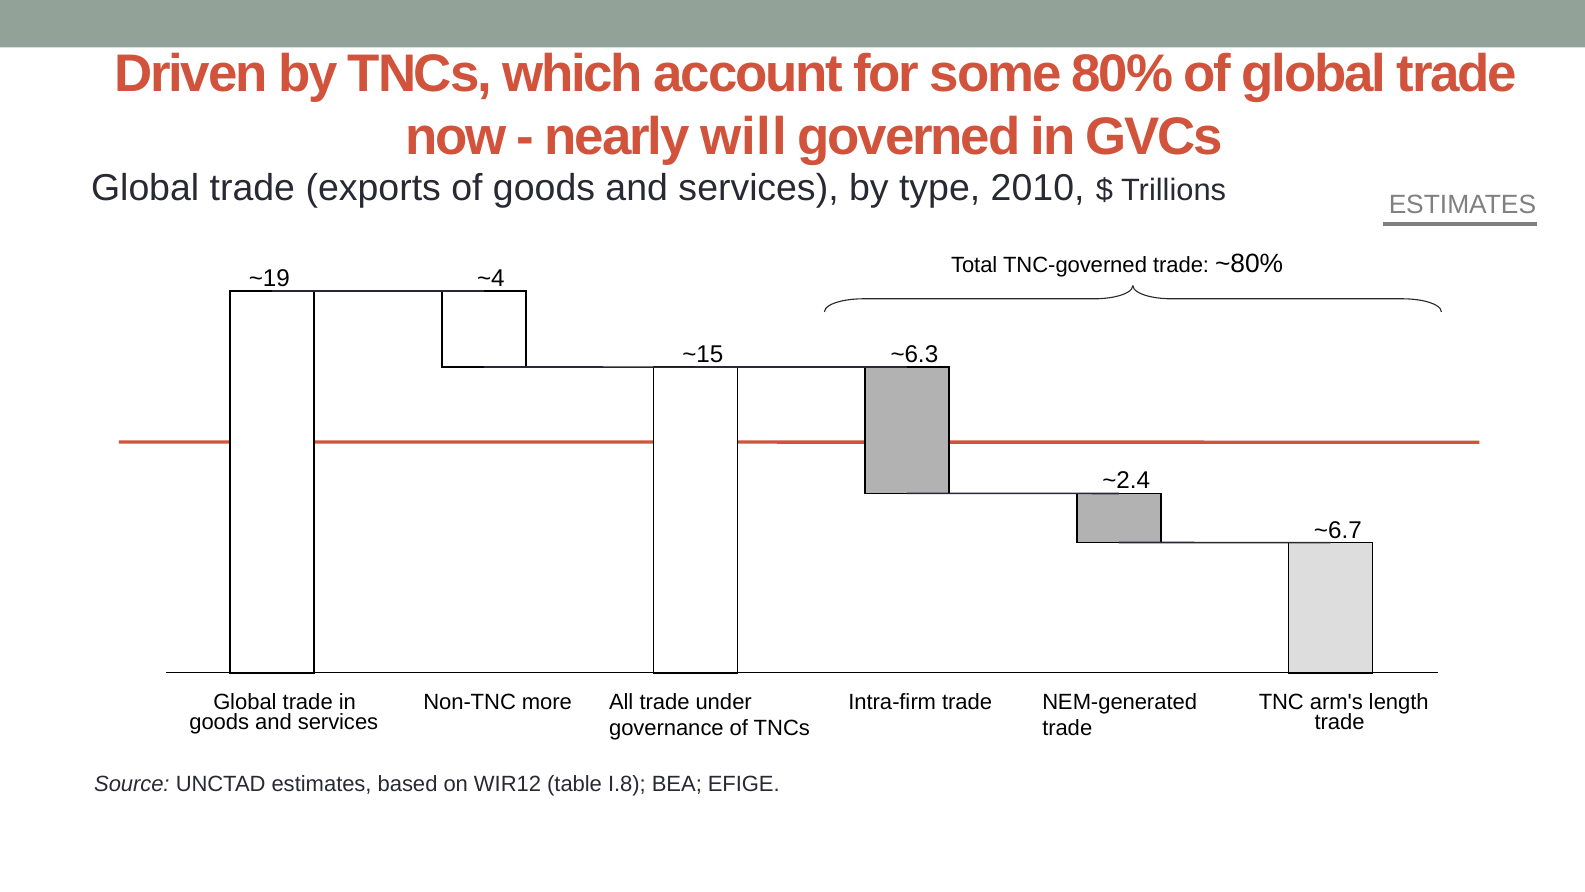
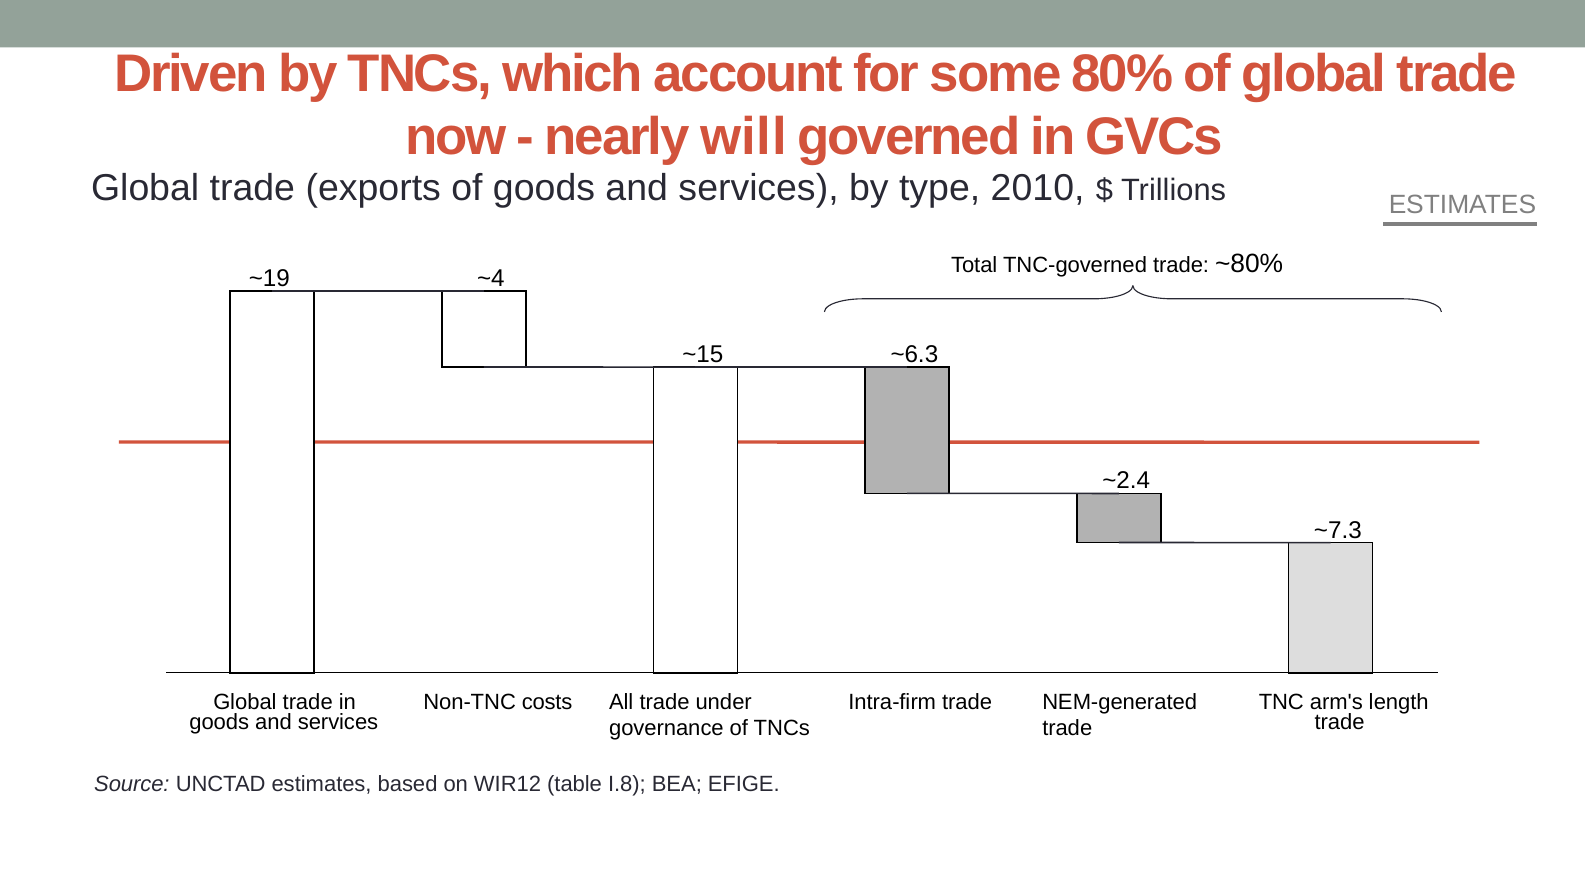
~6.7: ~6.7 -> ~7.3
more: more -> costs
